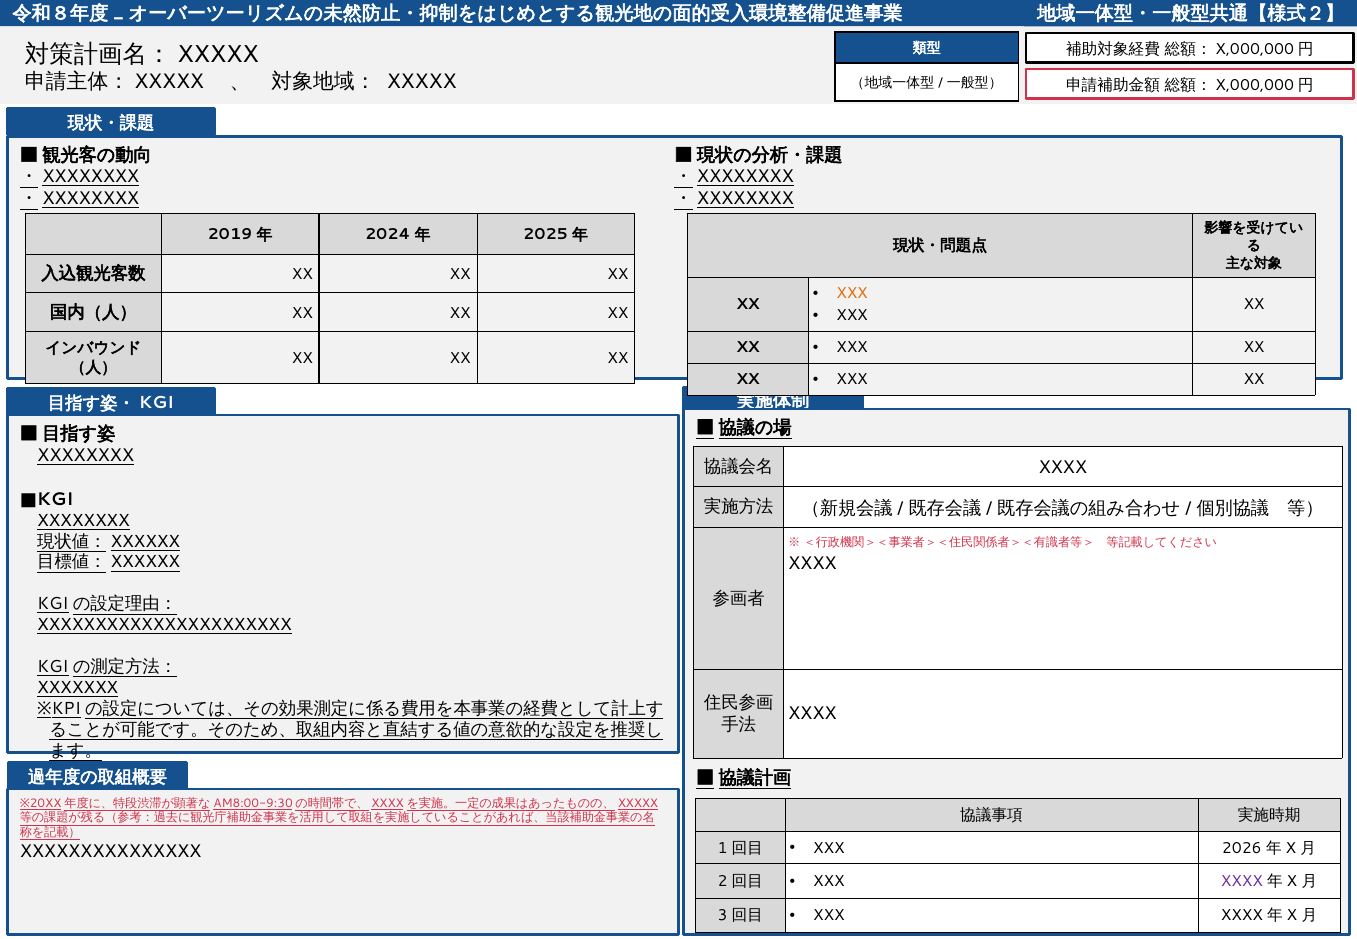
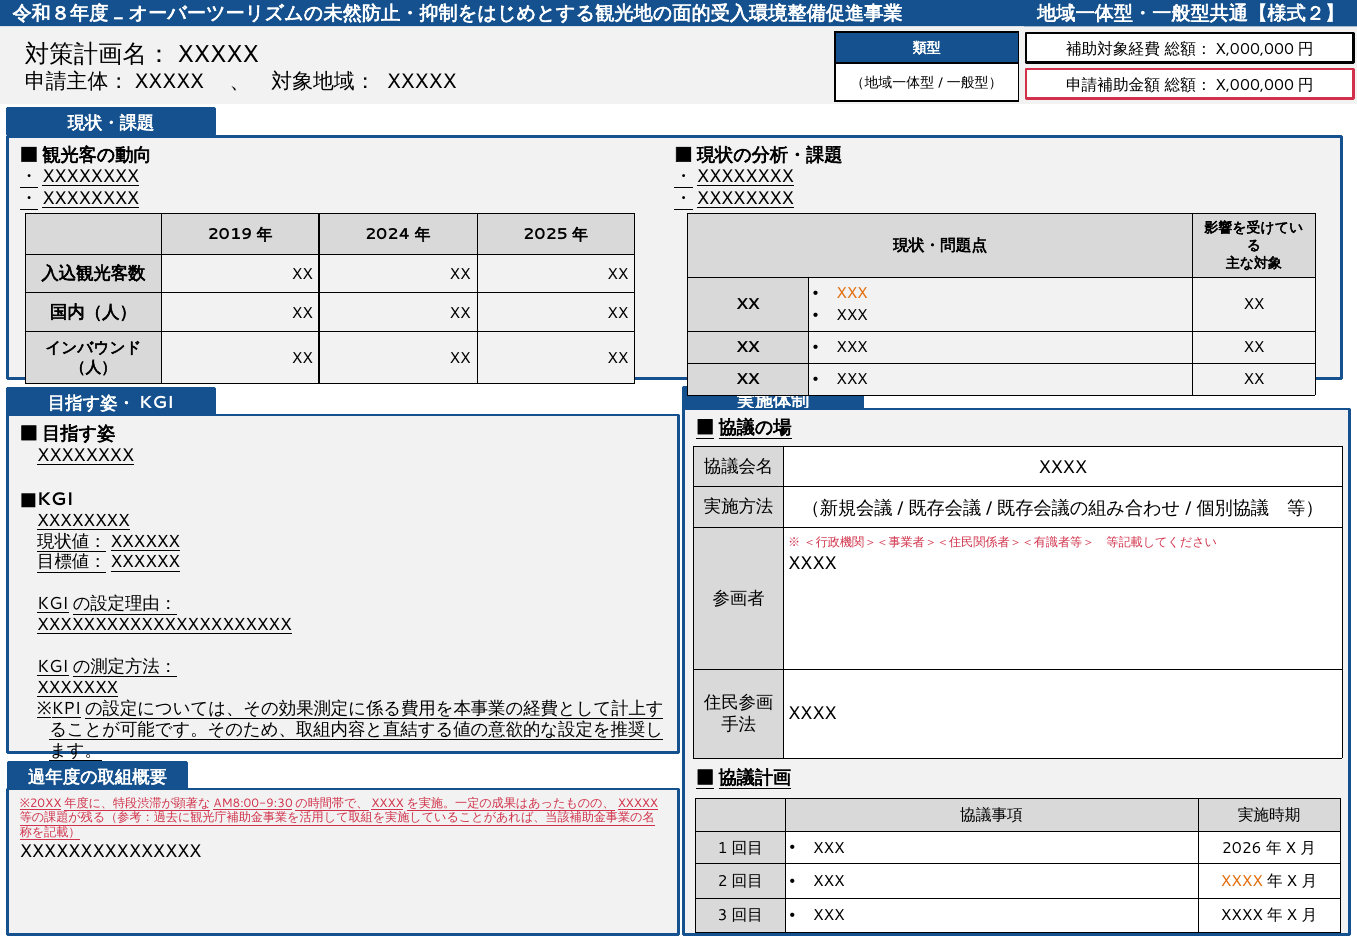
XXXX at (1242, 882) colour: purple -> orange
